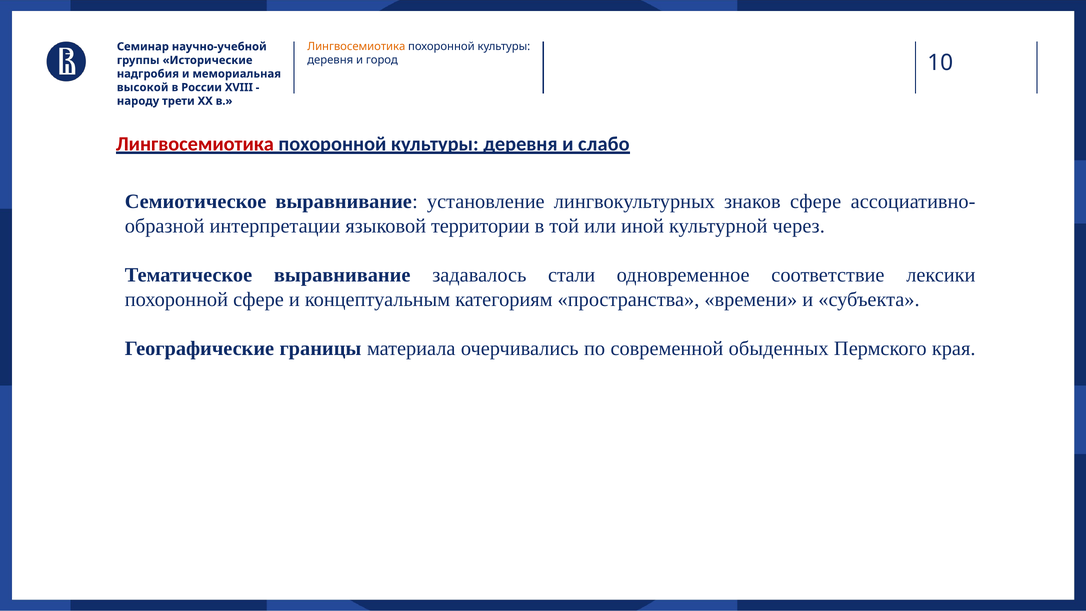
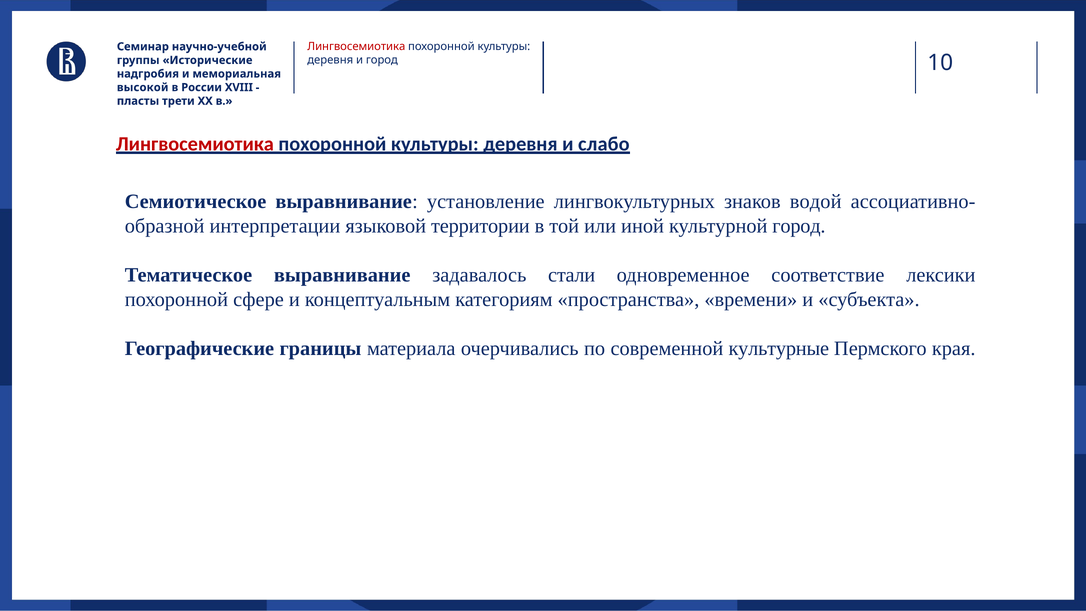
Лингвосемиотика at (356, 47) colour: orange -> red
народу: народу -> пласты
знаков сфере: сфере -> водой
культурной через: через -> город
обыденных: обыденных -> культурные
